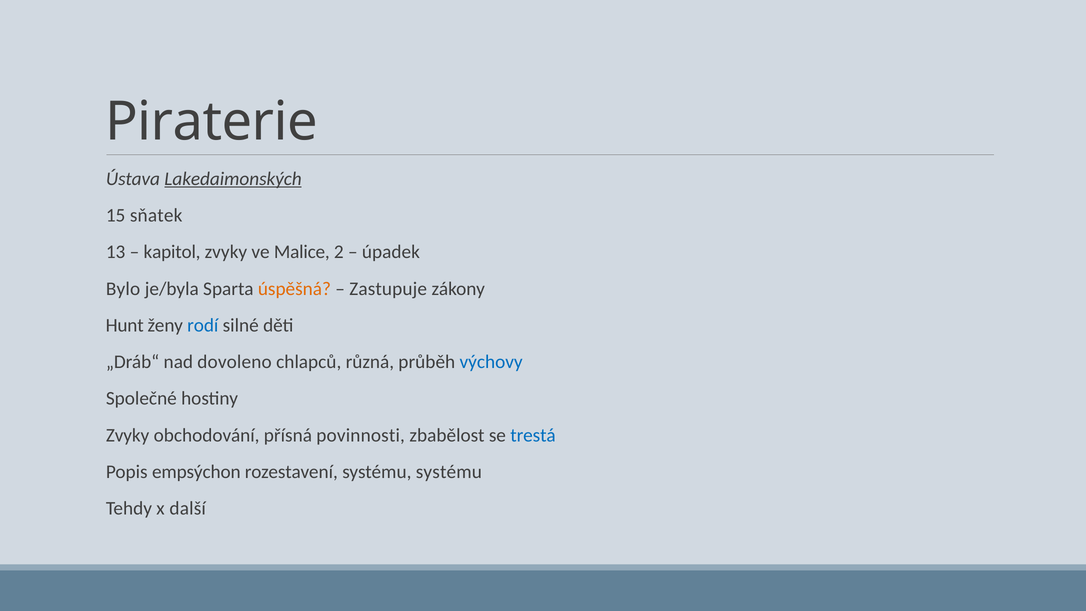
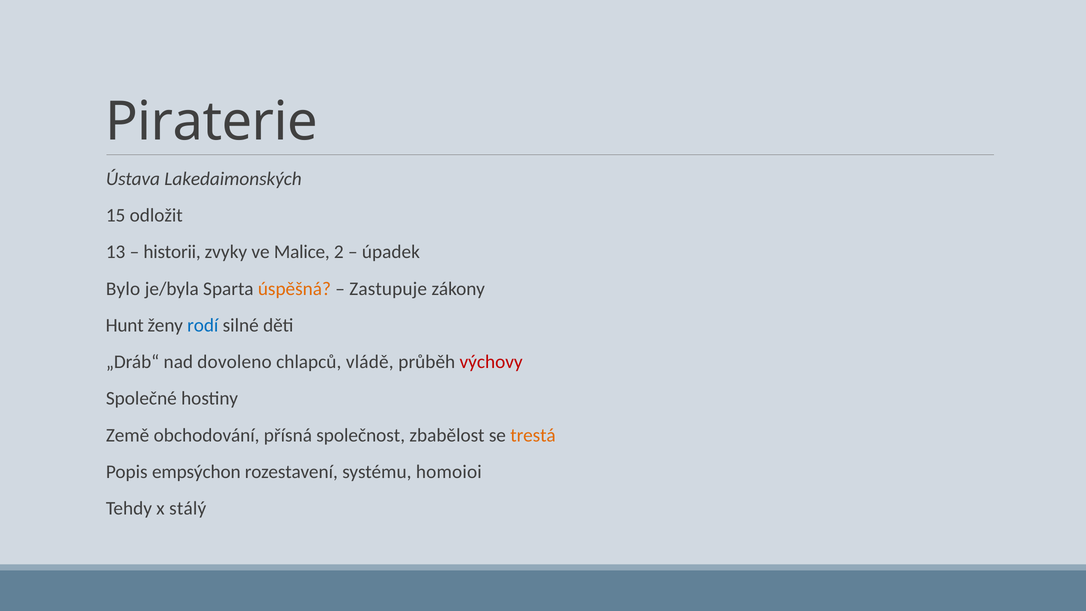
Lakedaimonských underline: present -> none
sňatek: sňatek -> odložit
kapitol: kapitol -> historii
různá: různá -> vládě
výchovy colour: blue -> red
Zvyky at (128, 435): Zvyky -> Země
povinnosti: povinnosti -> společnost
trestá colour: blue -> orange
systému systému: systému -> homoioi
další: další -> stálý
